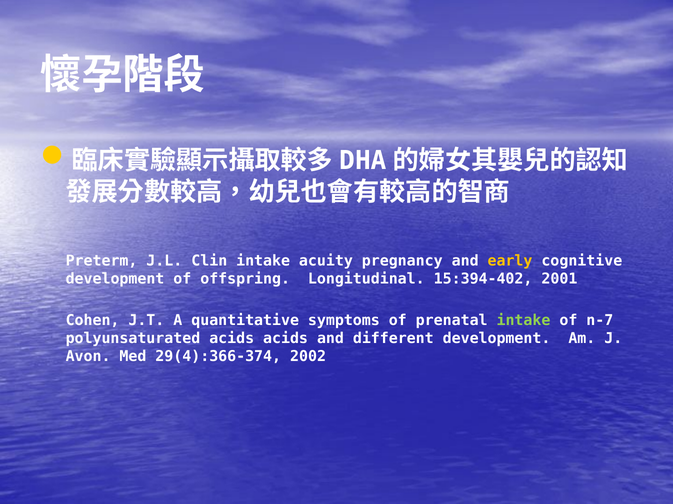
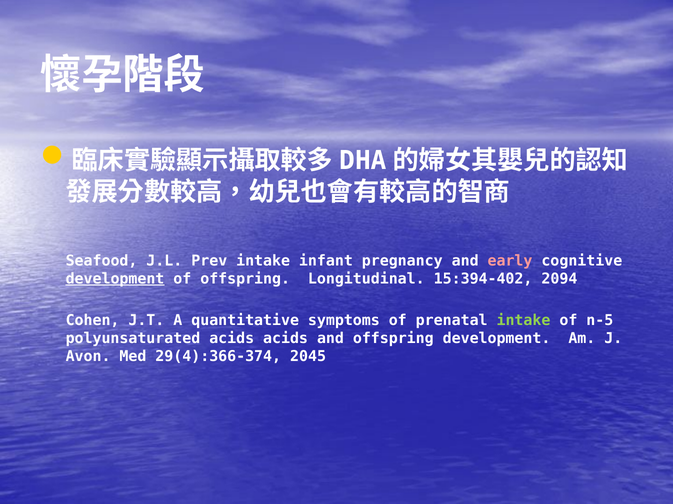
Preterm: Preterm -> Seafood
Clin: Clin -> Prev
acuity: acuity -> infant
early colour: yellow -> pink
development at (115, 279) underline: none -> present
2001: 2001 -> 2094
n-7: n-7 -> n-5
and different: different -> offspring
2002: 2002 -> 2045
